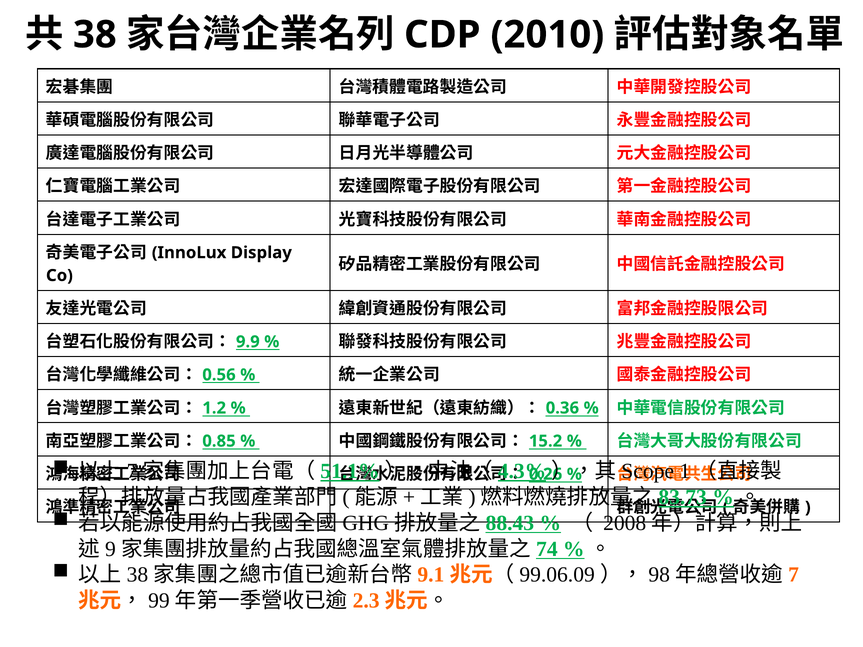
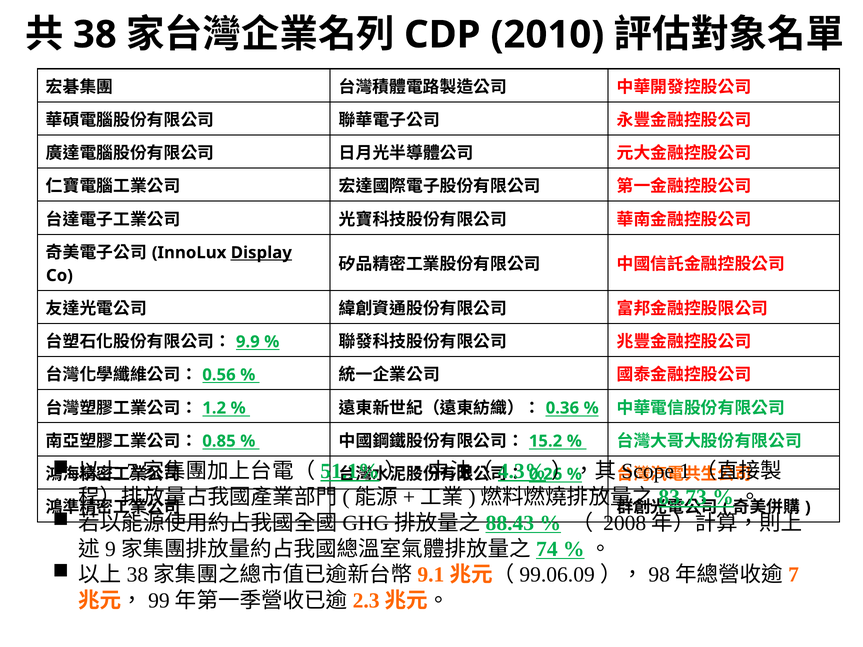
Display underline: none -> present
